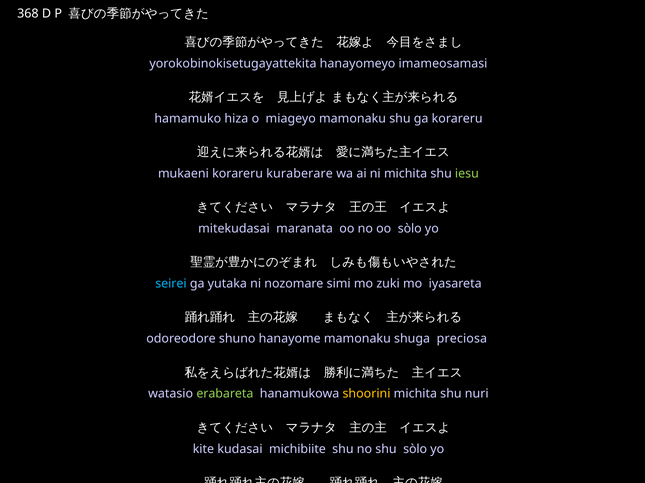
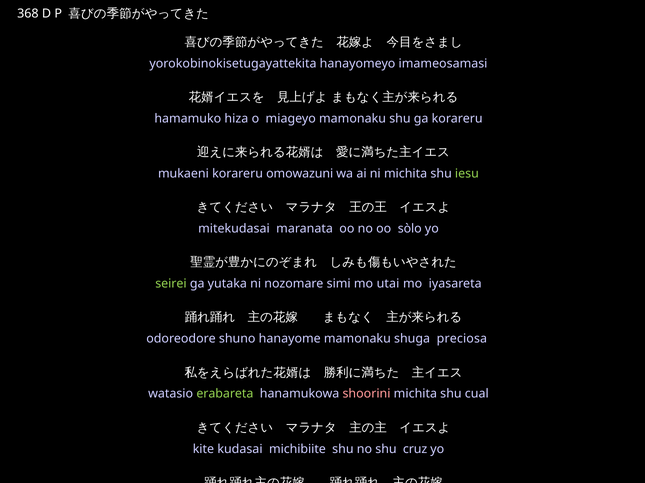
kuraberare: kuraberare -> omowazuni
seirei colour: light blue -> light green
zuki: zuki -> utai
shoorini colour: yellow -> pink
nuri: nuri -> cual
shu sòlo: sòlo -> cruz
